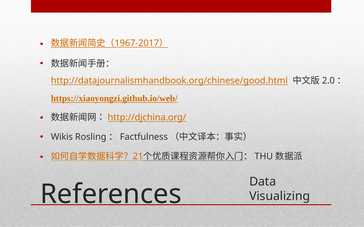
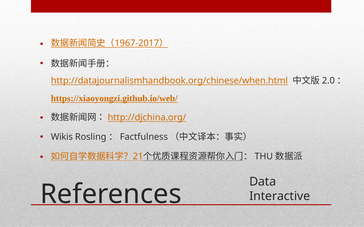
http://datajournalismhandbook.org/chinese/good.html: http://datajournalismhandbook.org/chinese/good.html -> http://datajournalismhandbook.org/chinese/when.html
Visualizing: Visualizing -> Interactive
